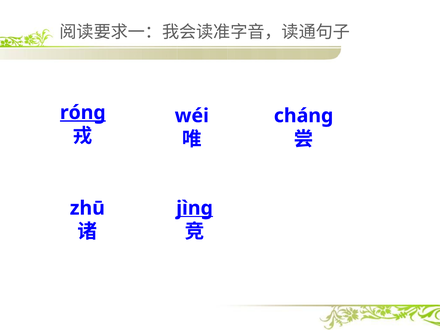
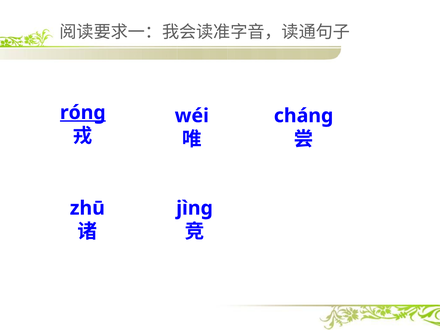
jìnɡ underline: present -> none
